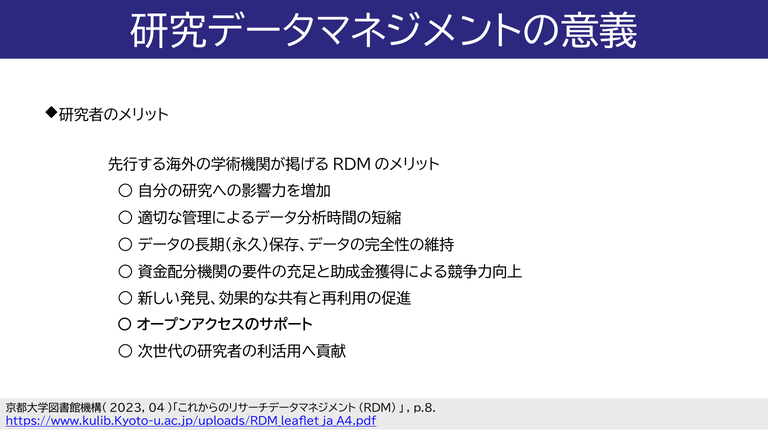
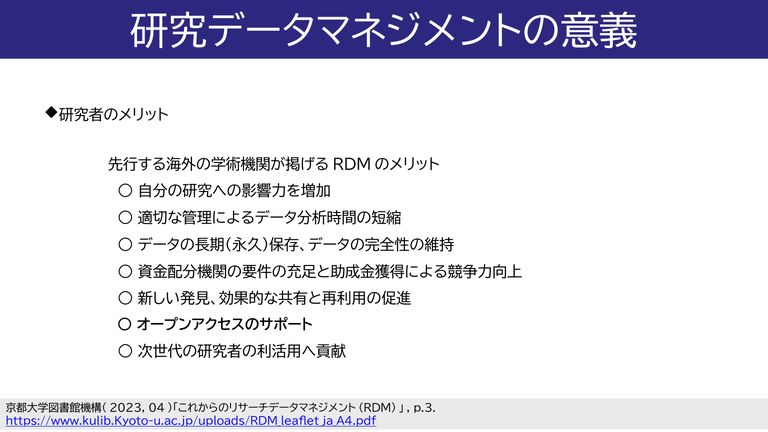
p.8: p.8 -> p.3
